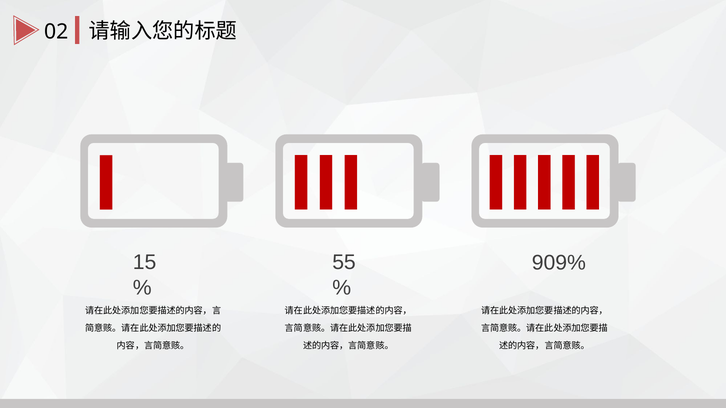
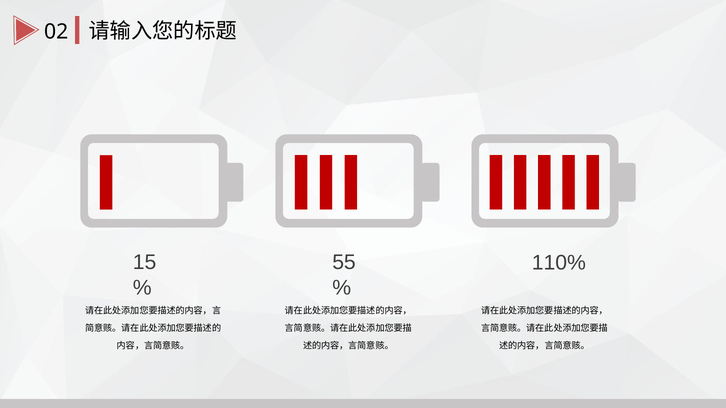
909%: 909% -> 110%
